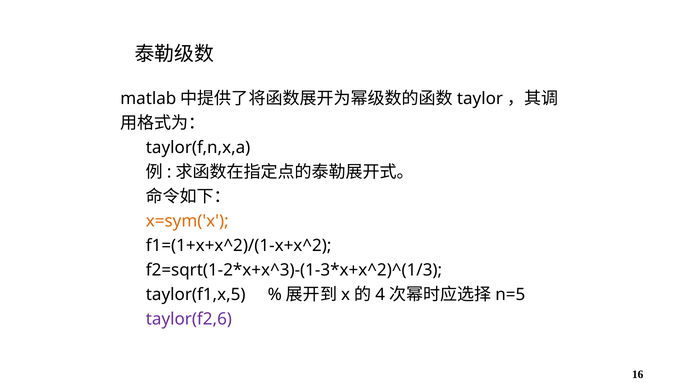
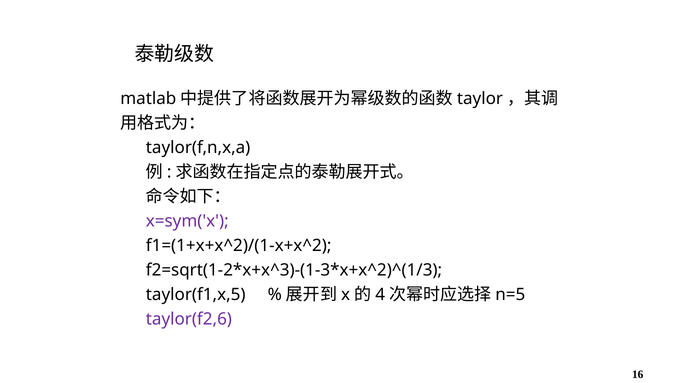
x=sym('x colour: orange -> purple
